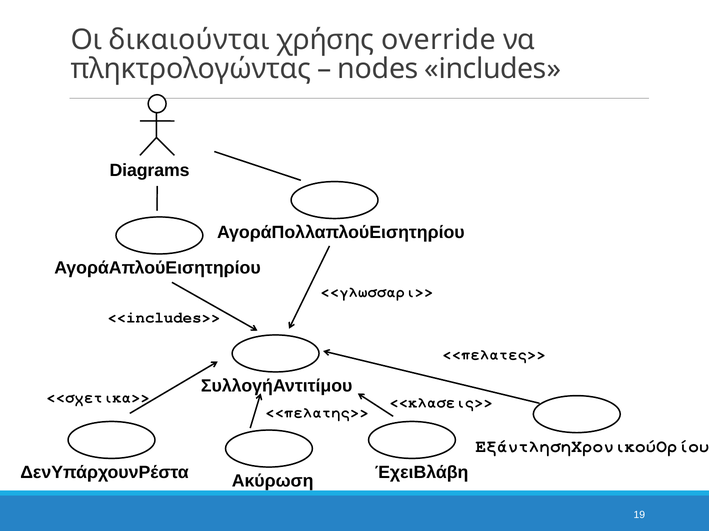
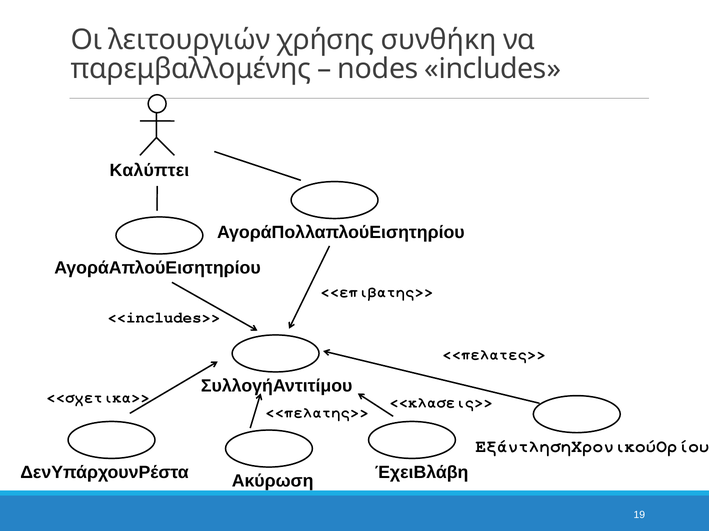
δικαιούνται: δικαιούνται -> λειτουργιών
override: override -> συνθήκη
πληκτρολογώντας: πληκτρολογώντας -> παρεμβαλλομένης
Diagrams: Diagrams -> Καλύπτει
<<γλωσσάρι>>: <<γλωσσάρι>> -> <<επιβάτης>>
